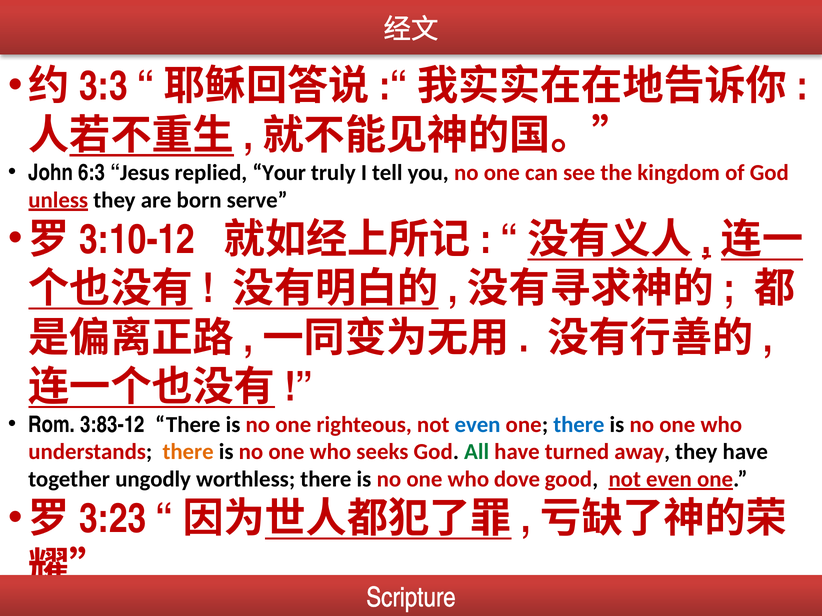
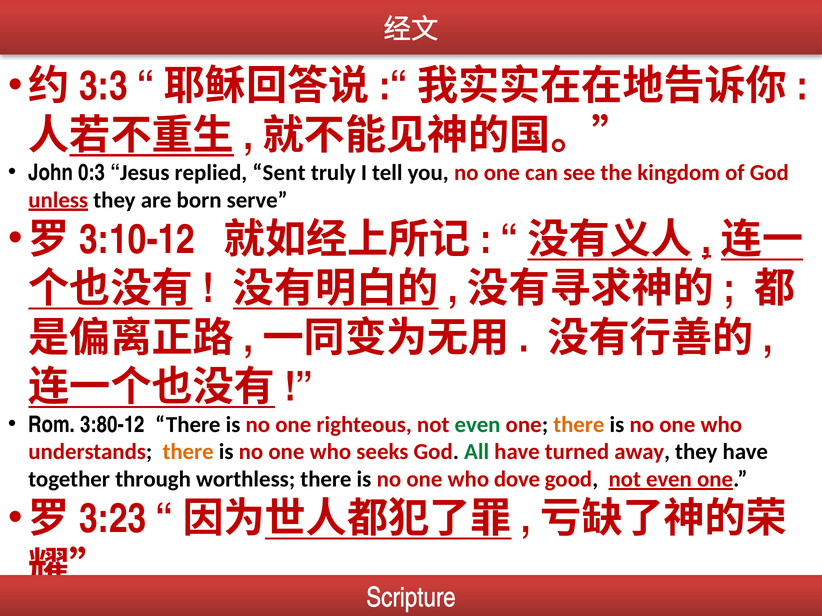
6:3: 6:3 -> 0:3
Your: Your -> Sent
3:83-12: 3:83-12 -> 3:80-12
even at (478, 425) colour: blue -> green
there at (579, 425) colour: blue -> orange
ungodly: ungodly -> through
